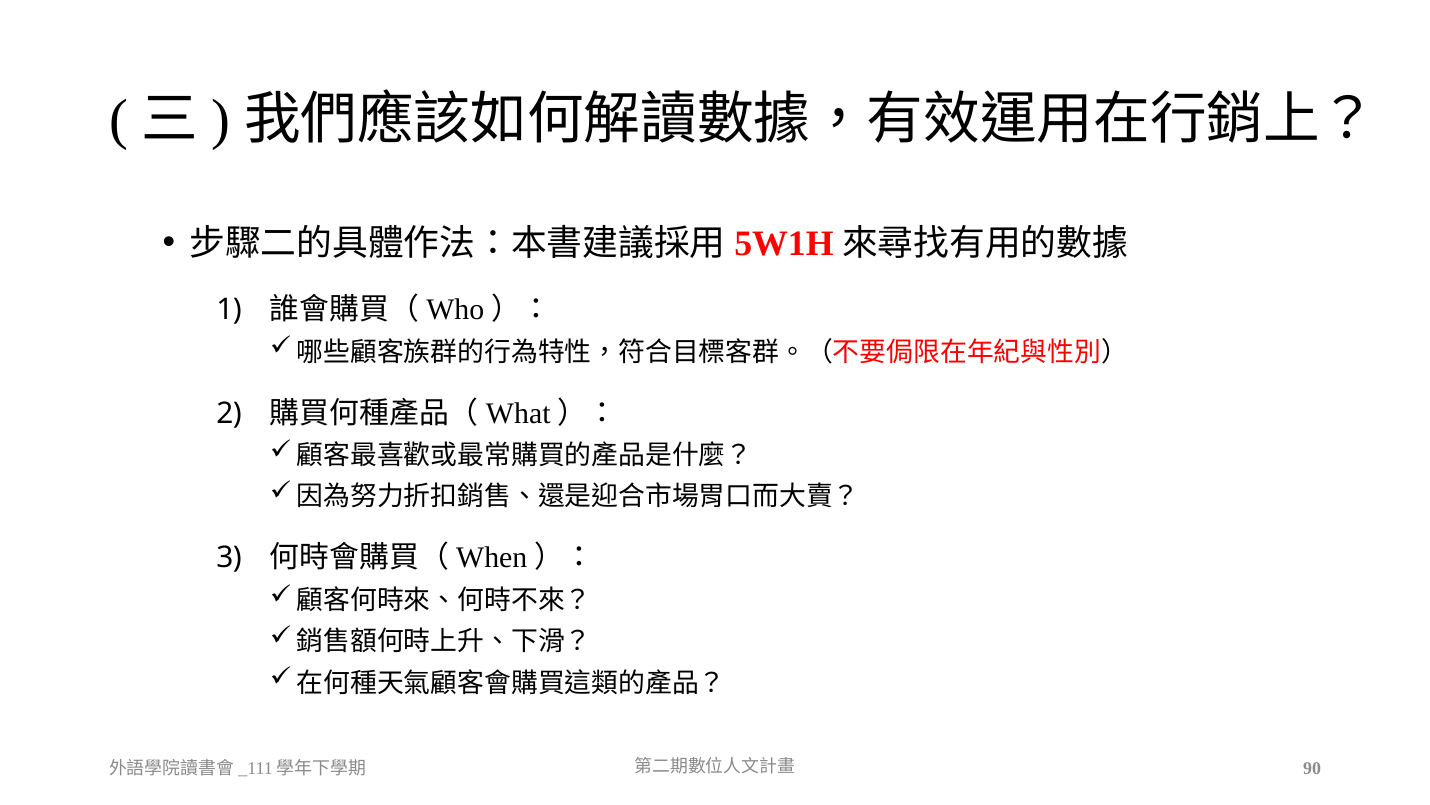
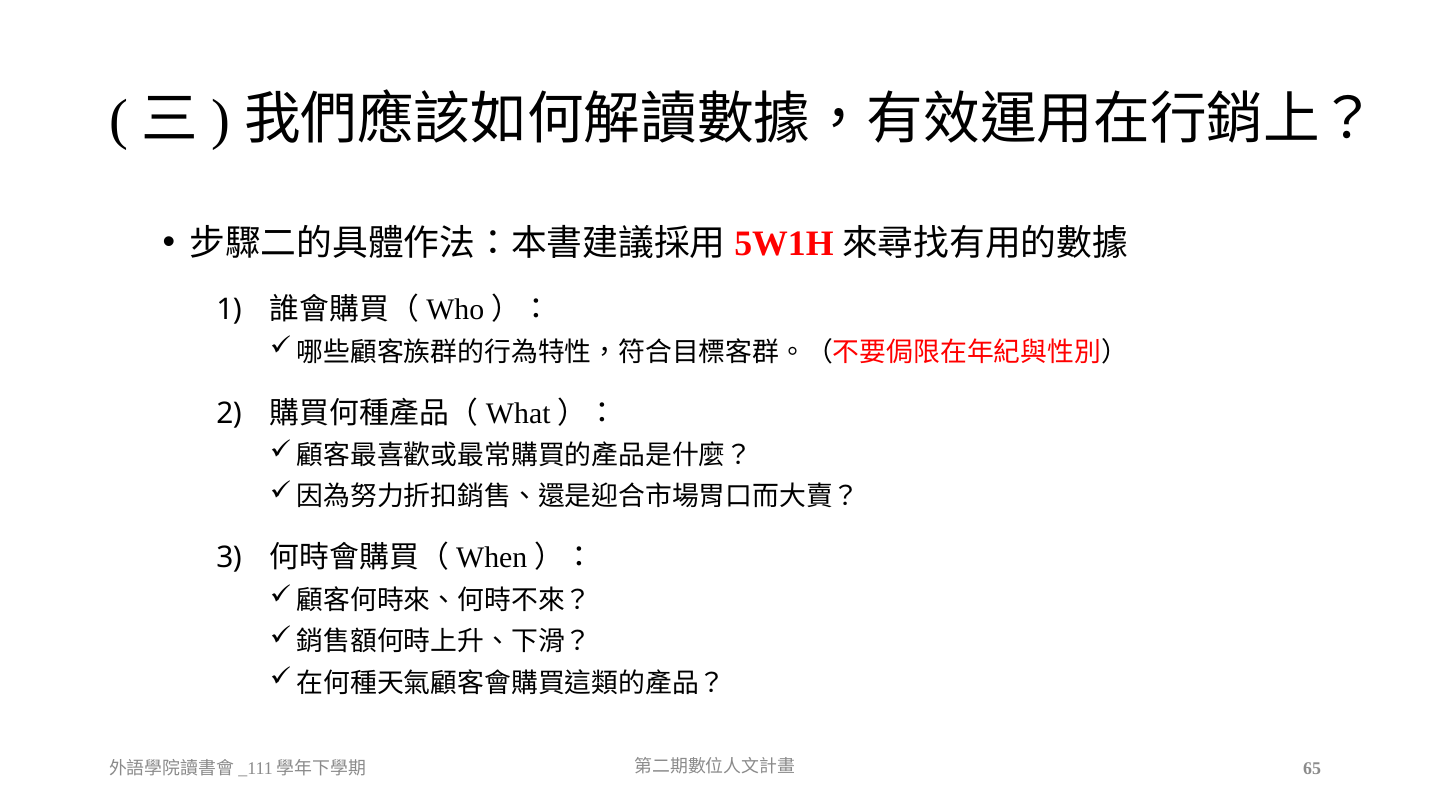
90: 90 -> 65
